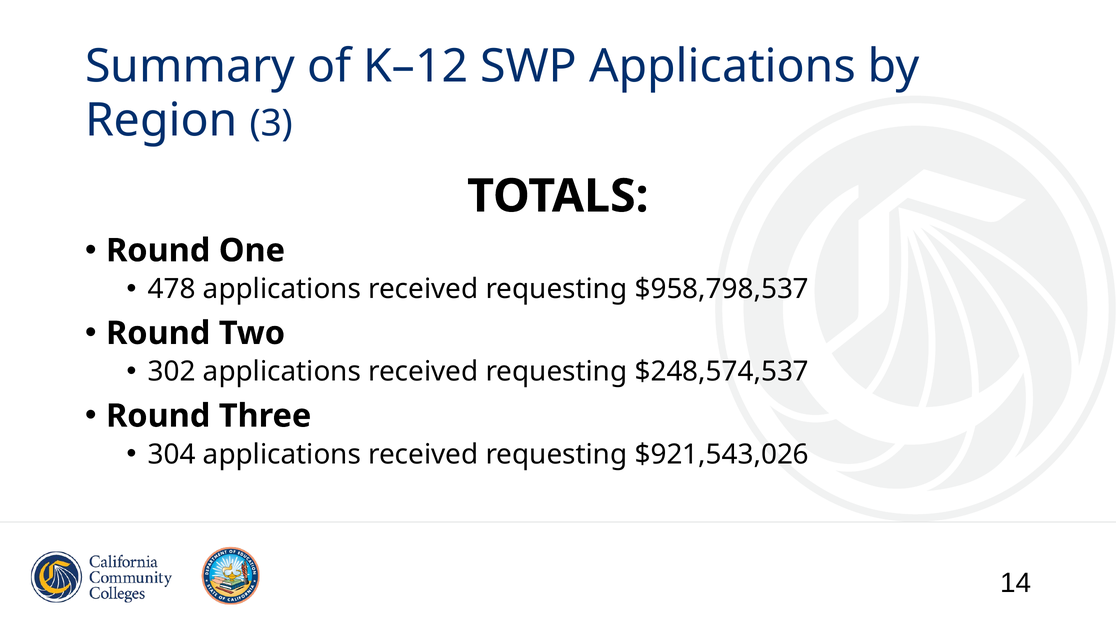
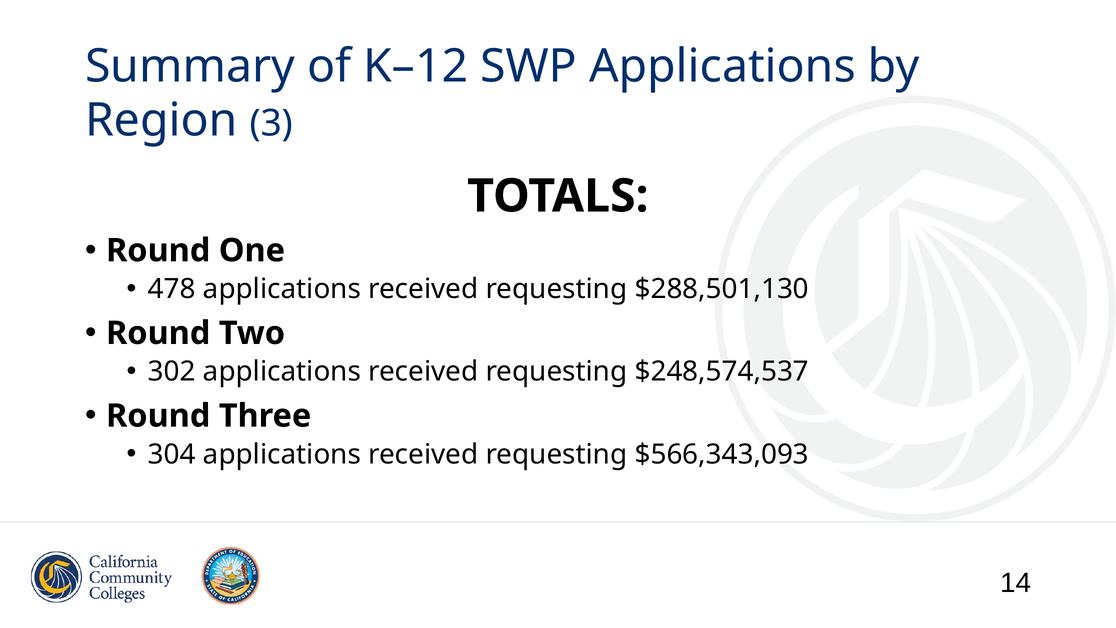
$958,798,537: $958,798,537 -> $288,501,130
$921,543,026: $921,543,026 -> $566,343,093
